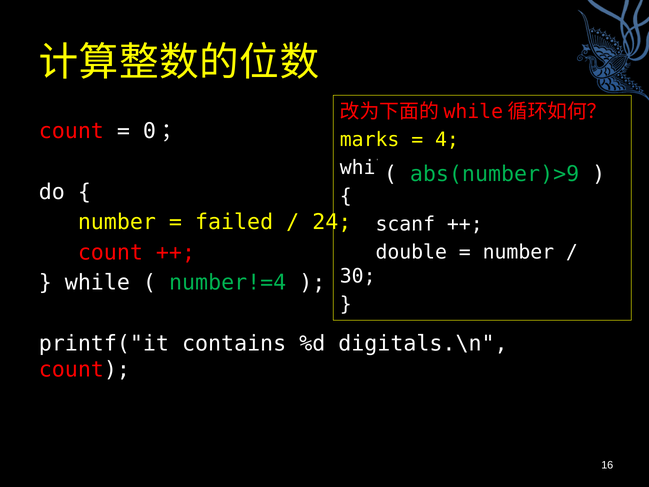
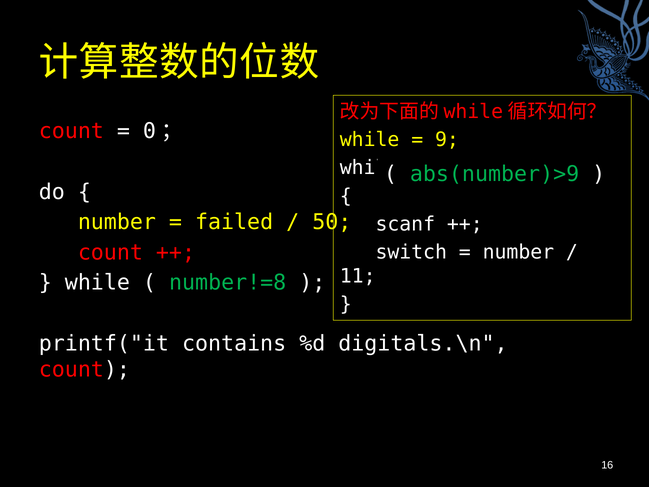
marks at (370, 140): marks -> while
4: 4 -> 9
24: 24 -> 50
double: double -> switch
30: 30 -> 11
number!=4: number!=4 -> number!=8
